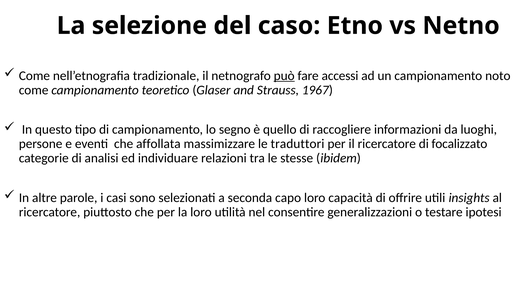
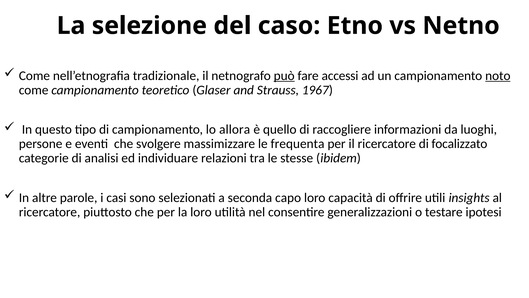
noto underline: none -> present
segno: segno -> allora
affollata: affollata -> svolgere
traduttori: traduttori -> frequenta
